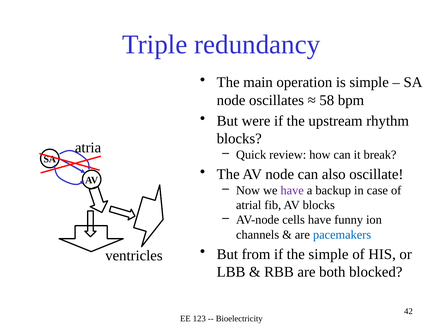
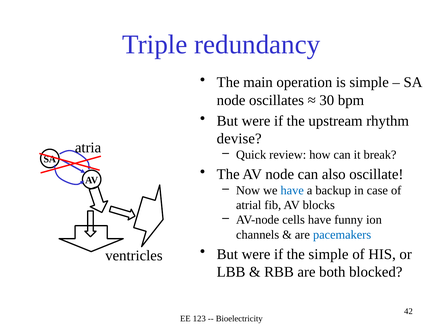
58: 58 -> 30
blocks at (239, 138): blocks -> devise
have at (292, 190) colour: purple -> blue
from at (256, 254): from -> were
